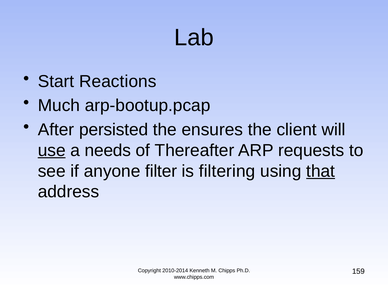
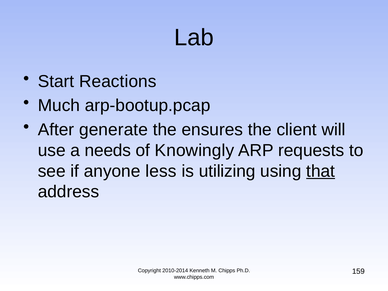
persisted: persisted -> generate
use underline: present -> none
Thereafter: Thereafter -> Knowingly
filter: filter -> less
filtering: filtering -> utilizing
